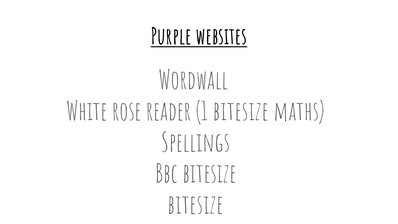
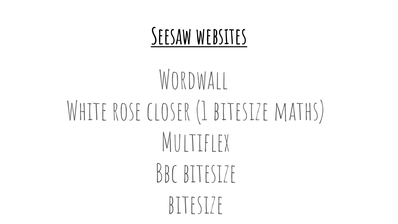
Purple: Purple -> Seesaw
reader: reader -> closer
Spellings: Spellings -> Multiflex
